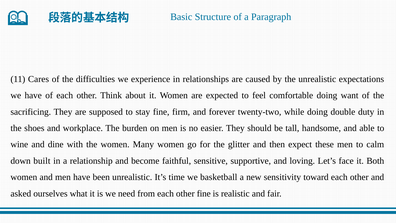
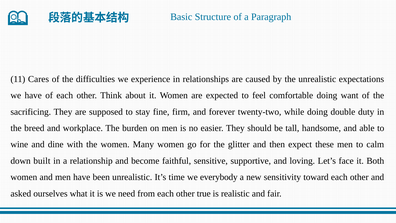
shoes: shoes -> breed
basketball: basketball -> everybody
other fine: fine -> true
